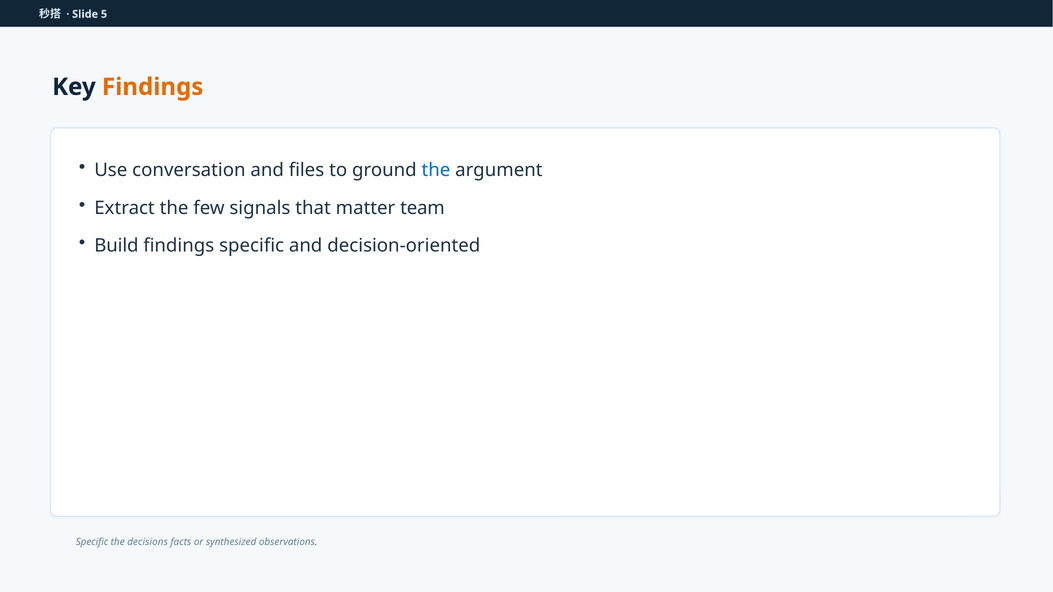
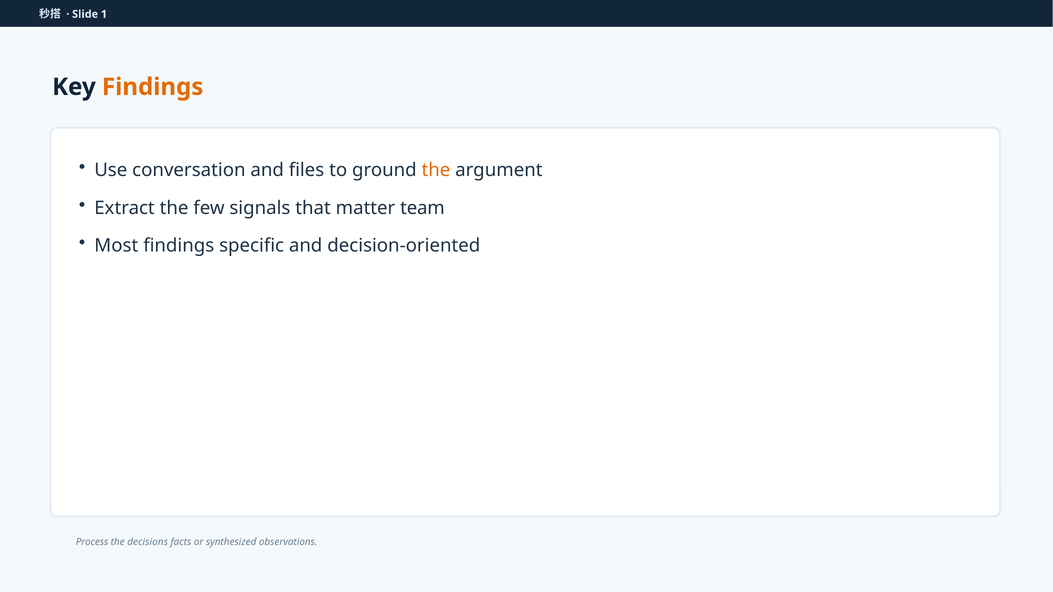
5: 5 -> 1
the at (436, 170) colour: blue -> orange
Build: Build -> Most
Specific at (92, 542): Specific -> Process
